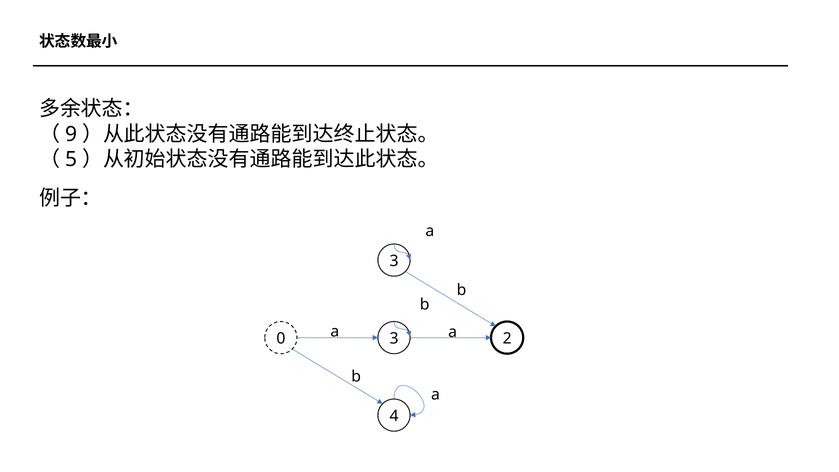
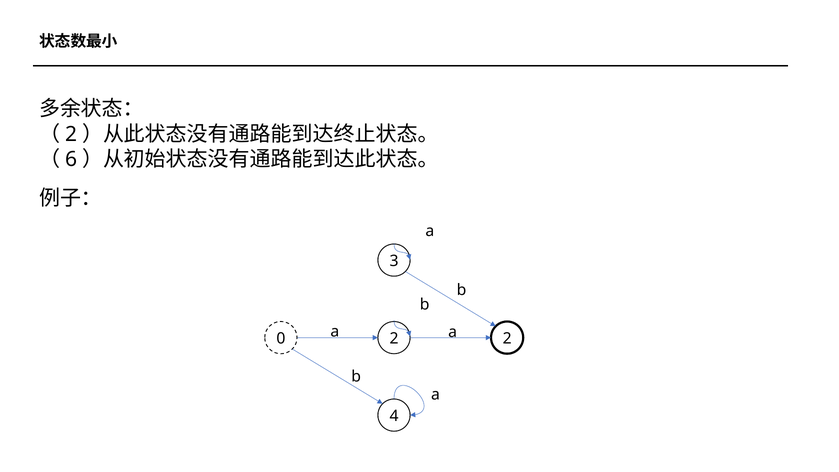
9 at (71, 134): 9 -> 2
5: 5 -> 6
0 3: 3 -> 2
